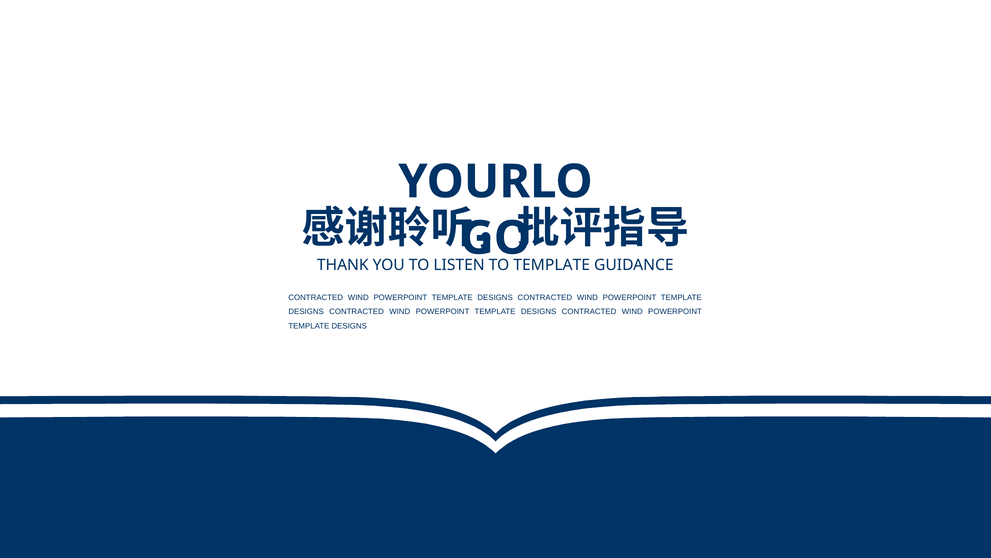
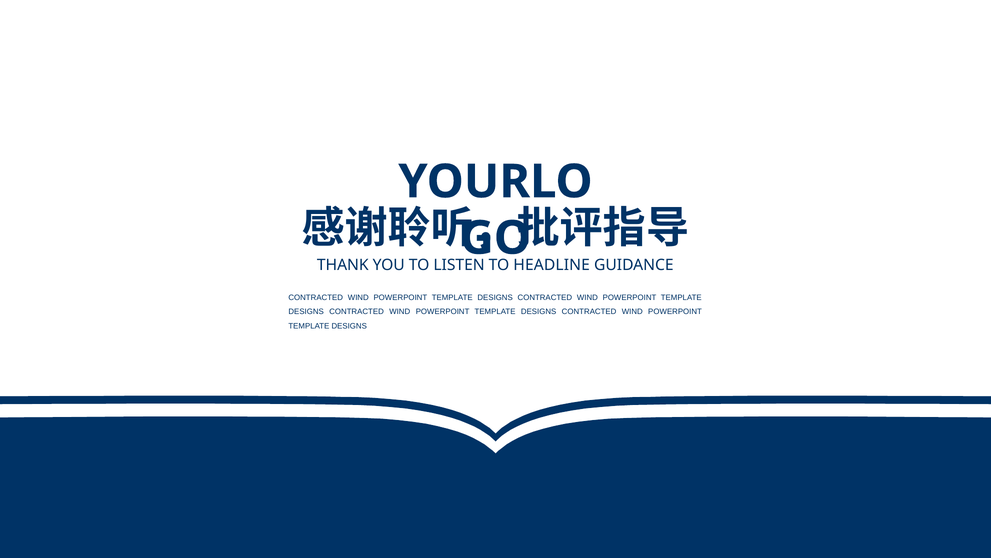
TEMPLATE at (552, 265): TEMPLATE -> HEADLINE
